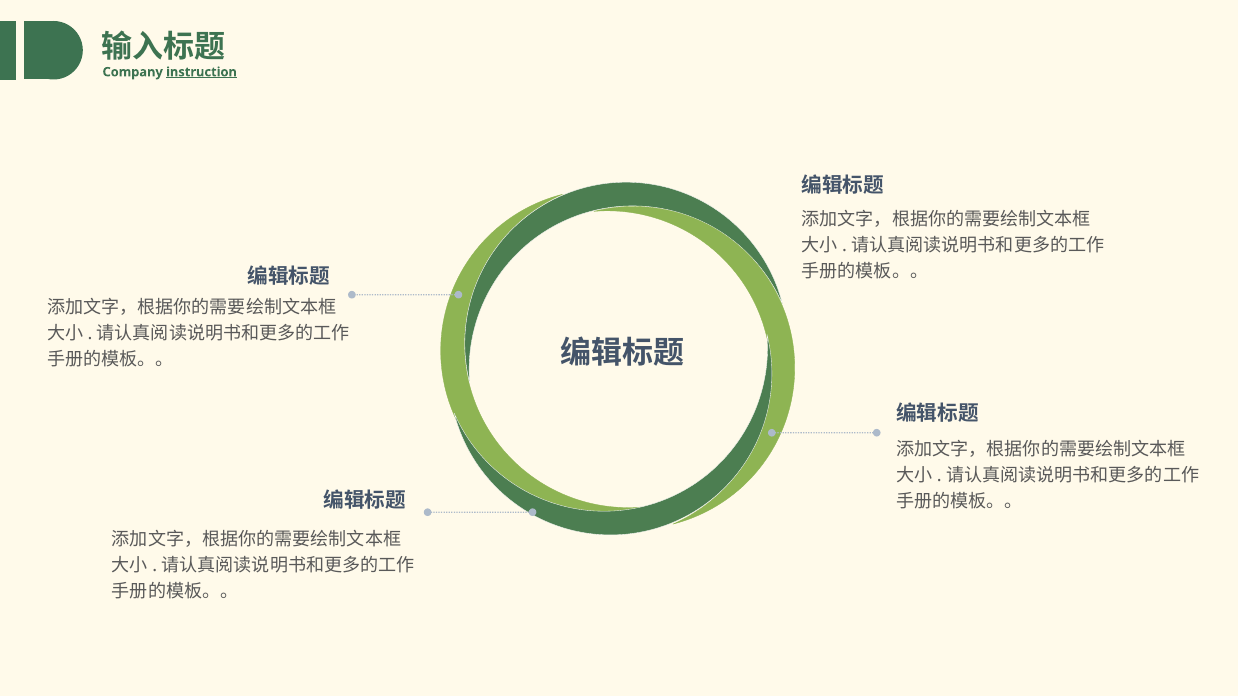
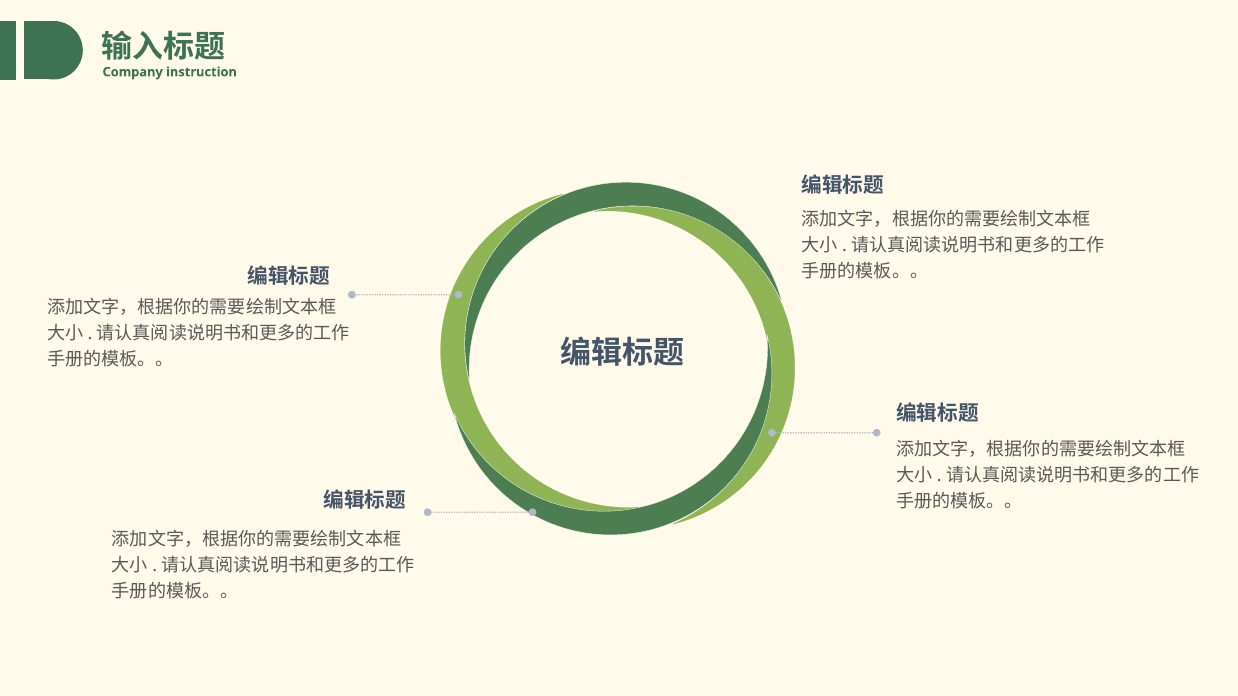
instruction underline: present -> none
